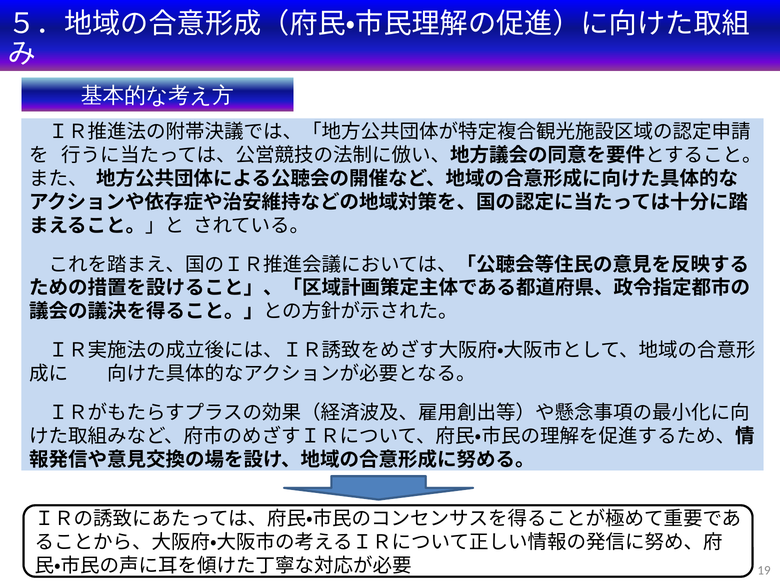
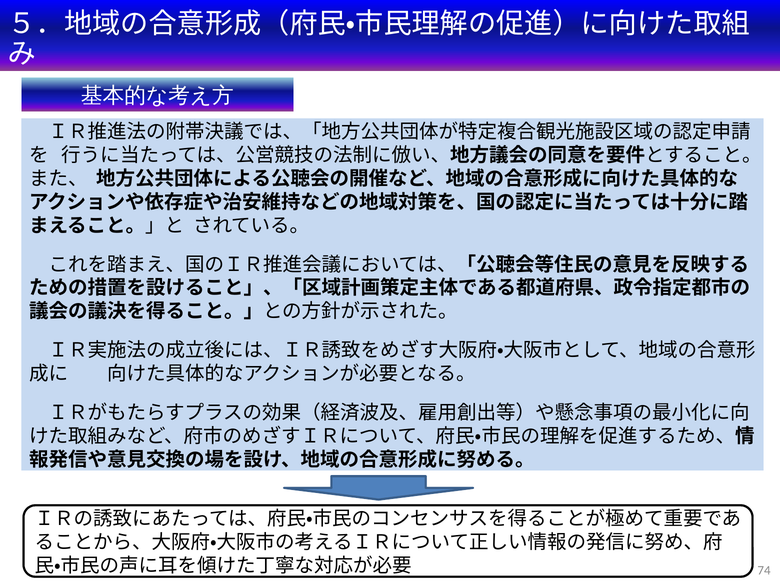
19: 19 -> 74
